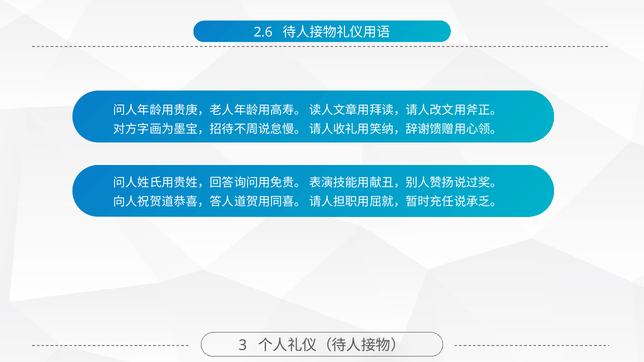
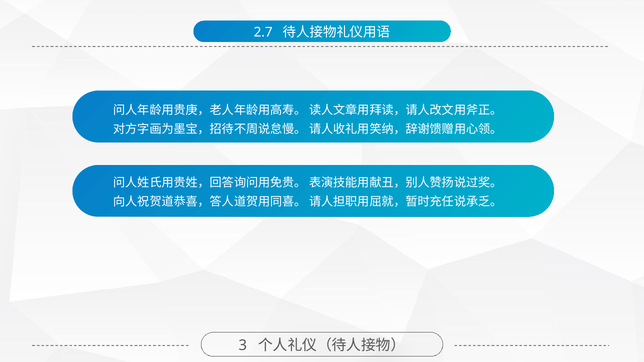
2.6: 2.6 -> 2.7
